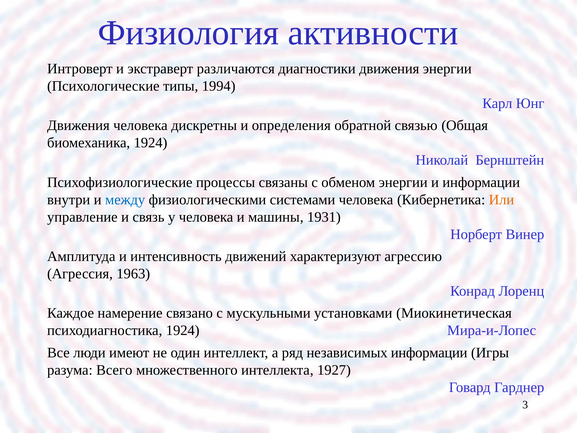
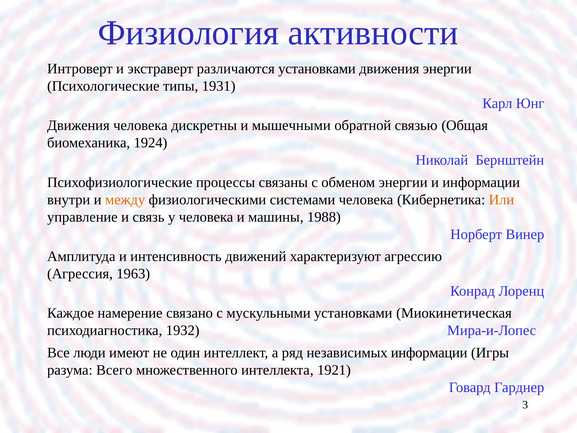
различаются диагностики: диагностики -> установками
1994: 1994 -> 1931
определения: определения -> мышечными
между colour: blue -> orange
1931: 1931 -> 1988
психодиагностика 1924: 1924 -> 1932
1927: 1927 -> 1921
